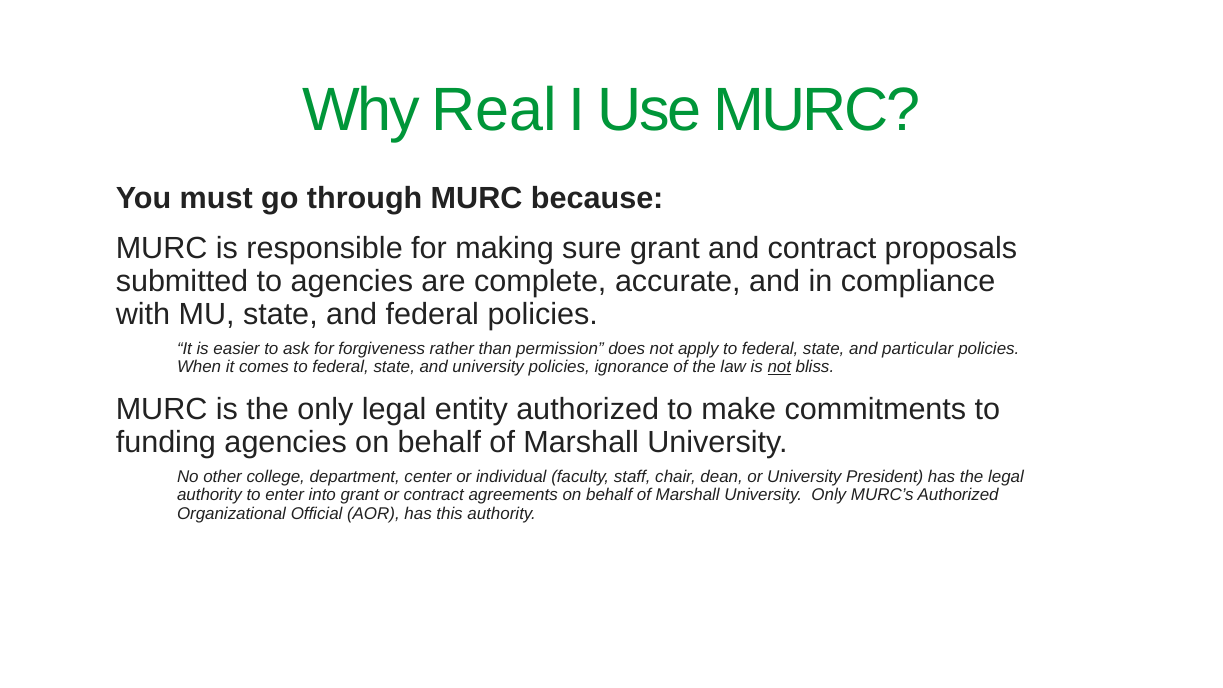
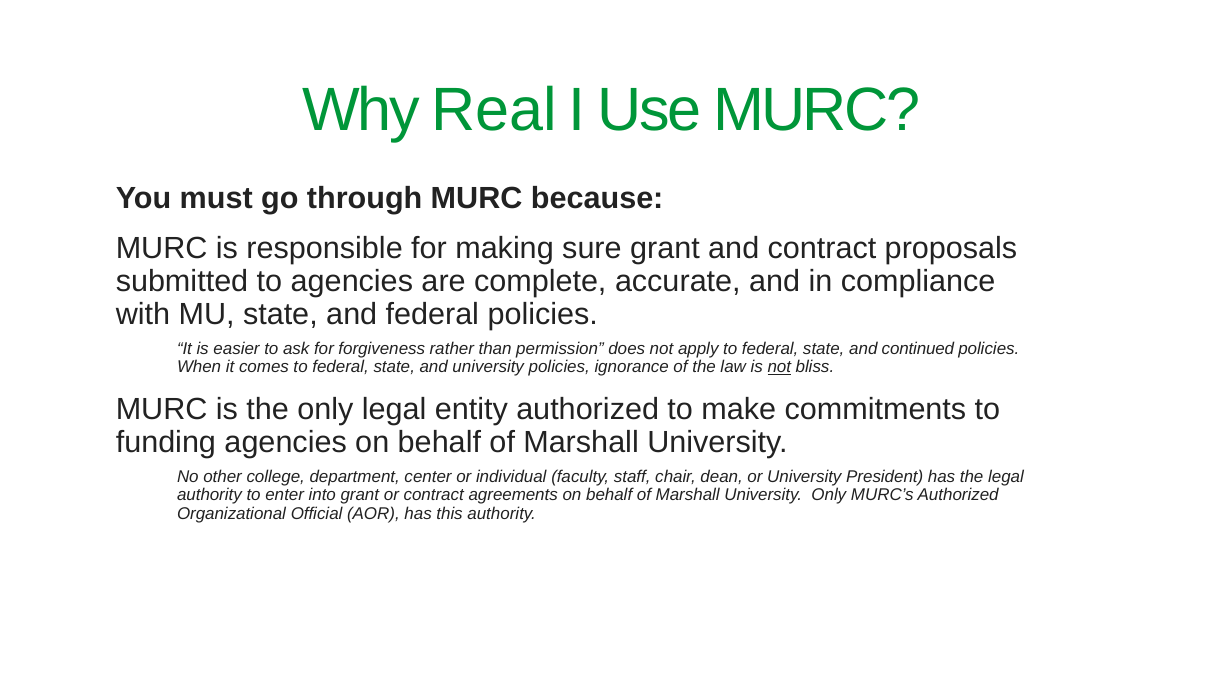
particular: particular -> continued
